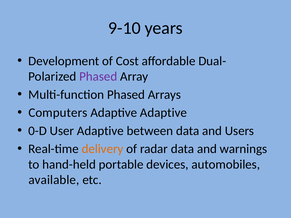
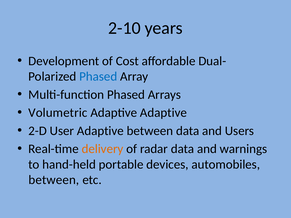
9-10: 9-10 -> 2-10
Phased at (98, 77) colour: purple -> blue
Computers: Computers -> Volumetric
0-D: 0-D -> 2-D
available at (54, 180): available -> between
